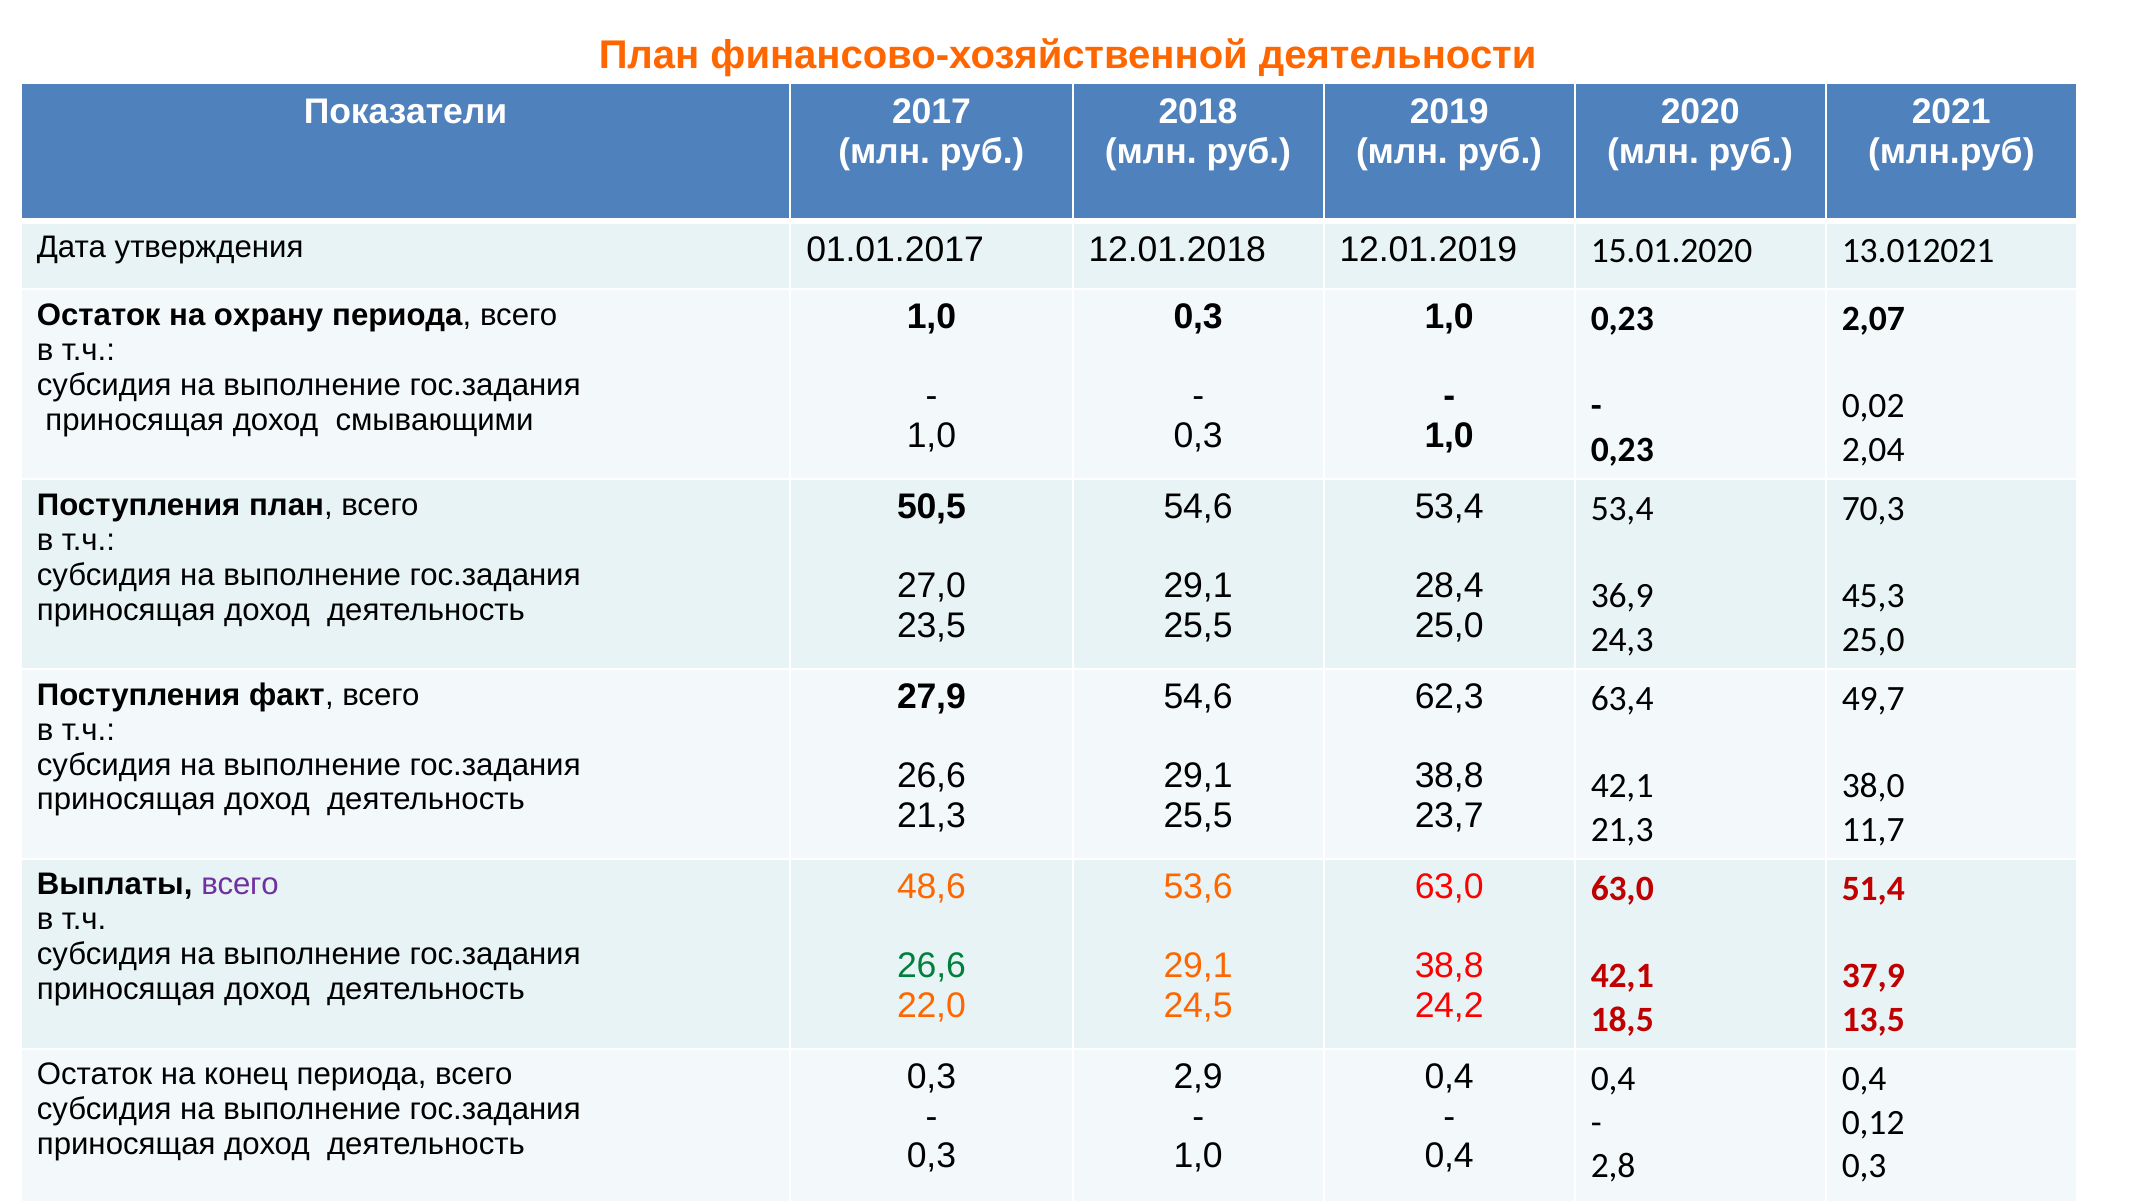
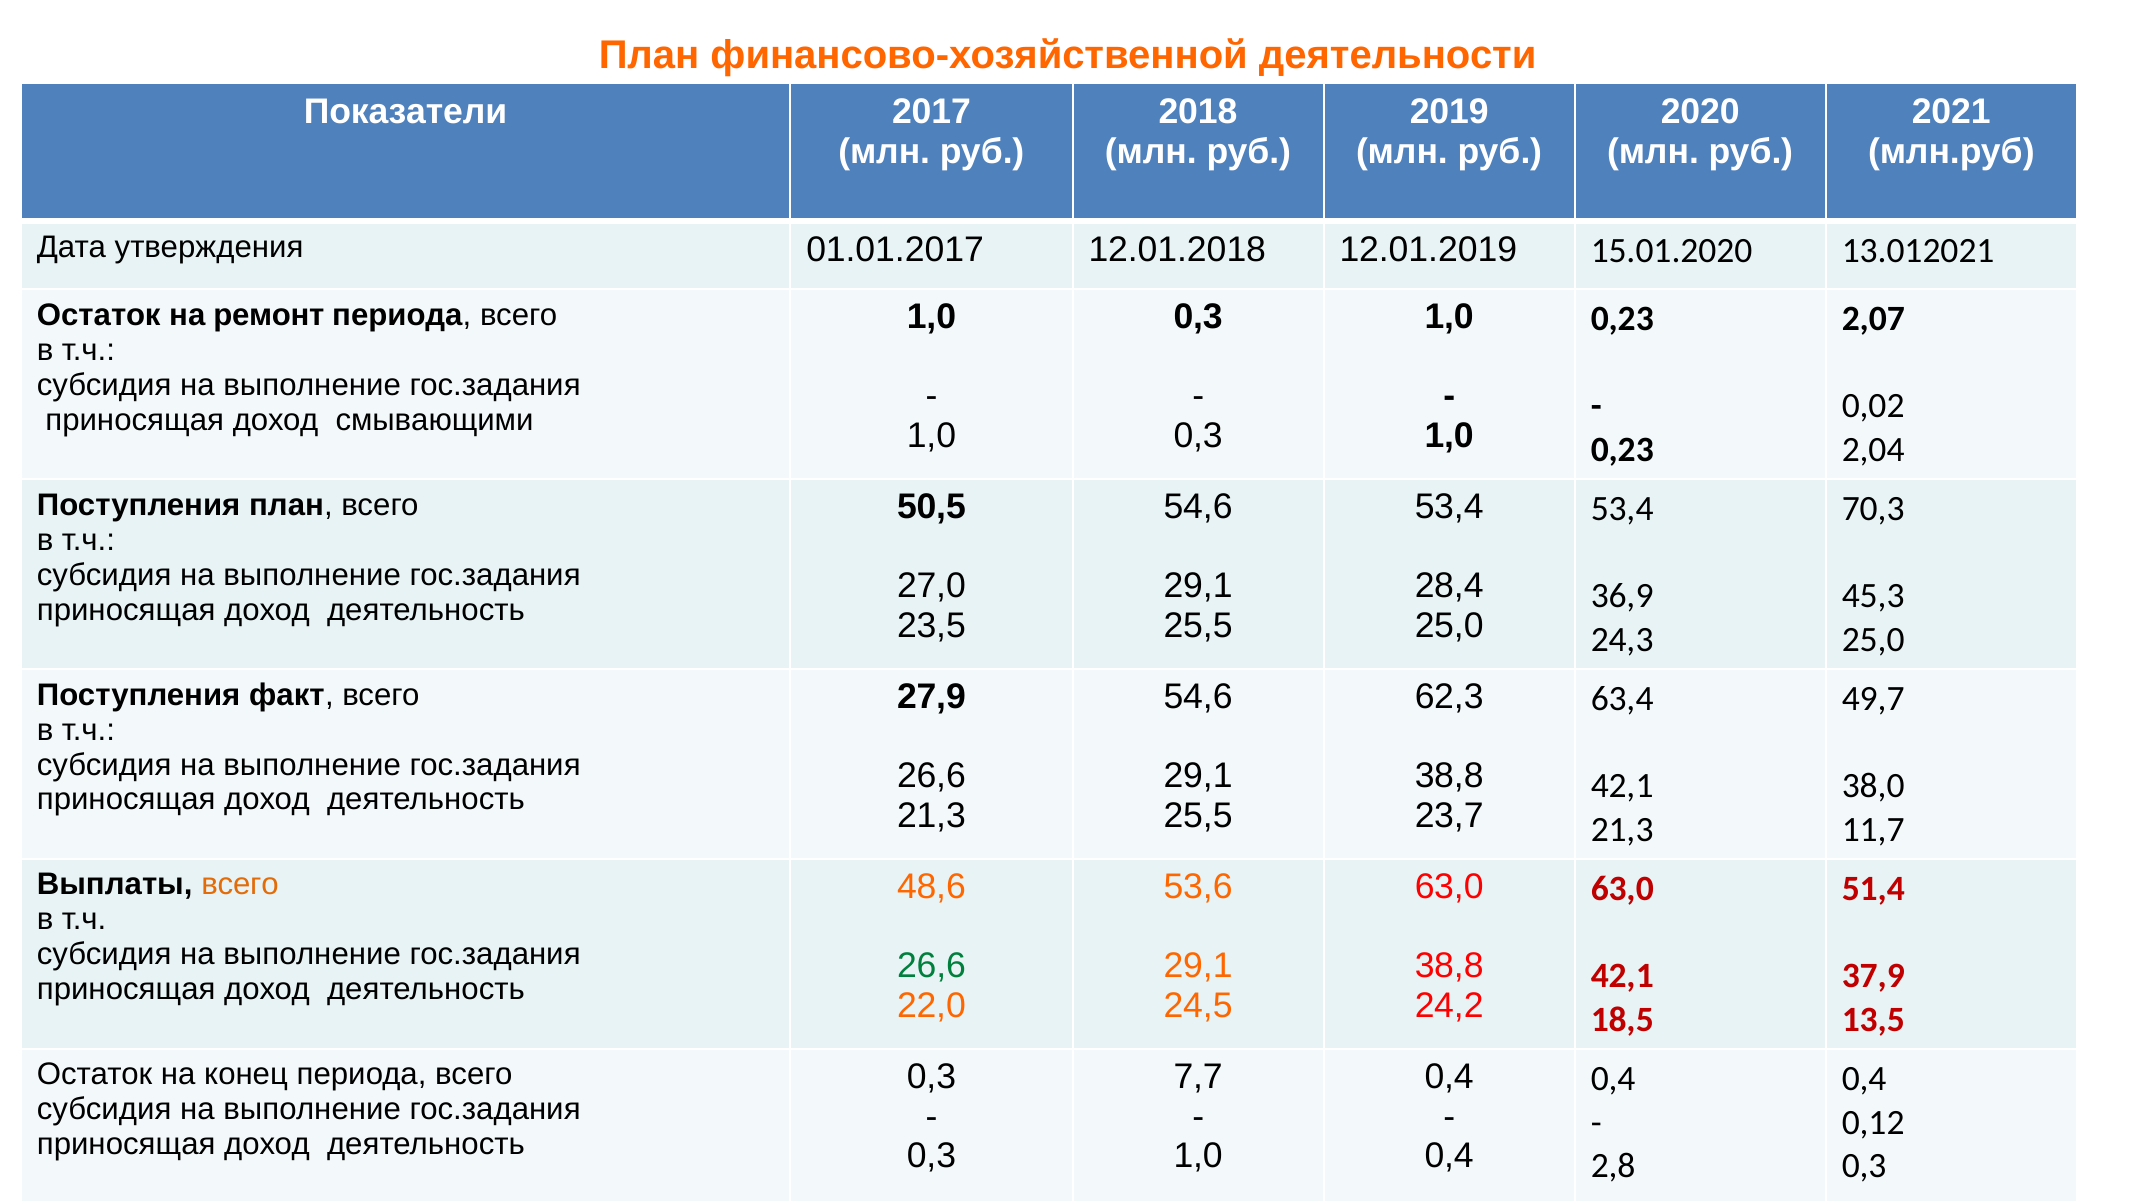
охрану: охрану -> ремонт
всего at (240, 885) colour: purple -> orange
2,9: 2,9 -> 7,7
